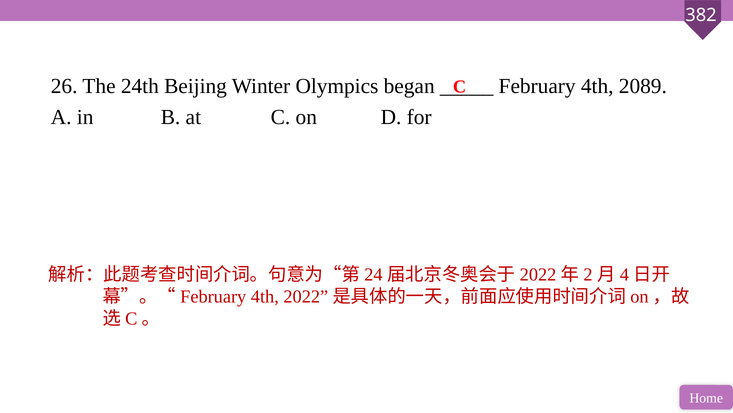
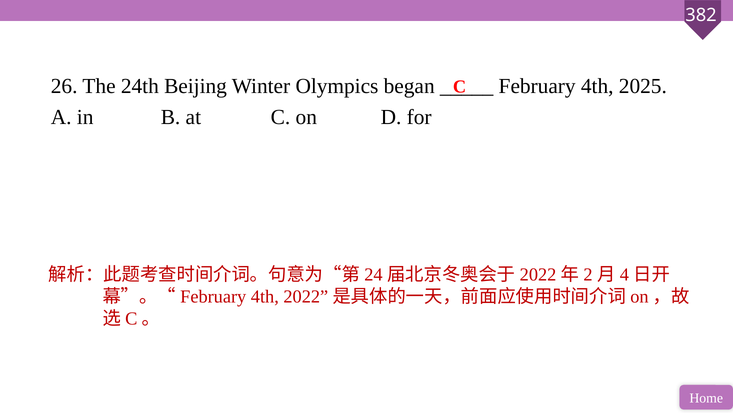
2089: 2089 -> 2025
